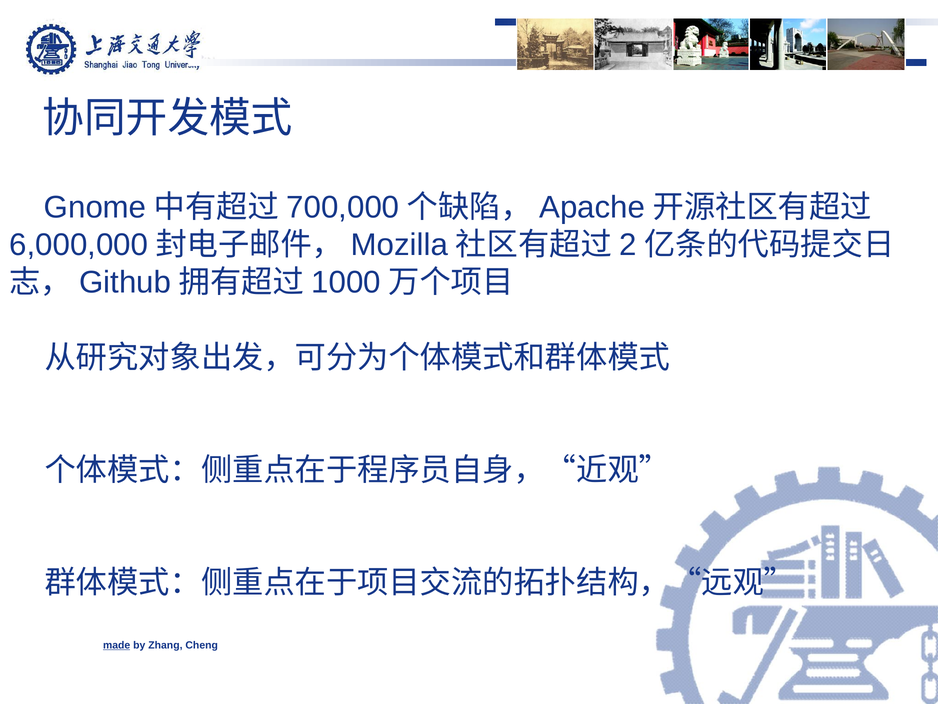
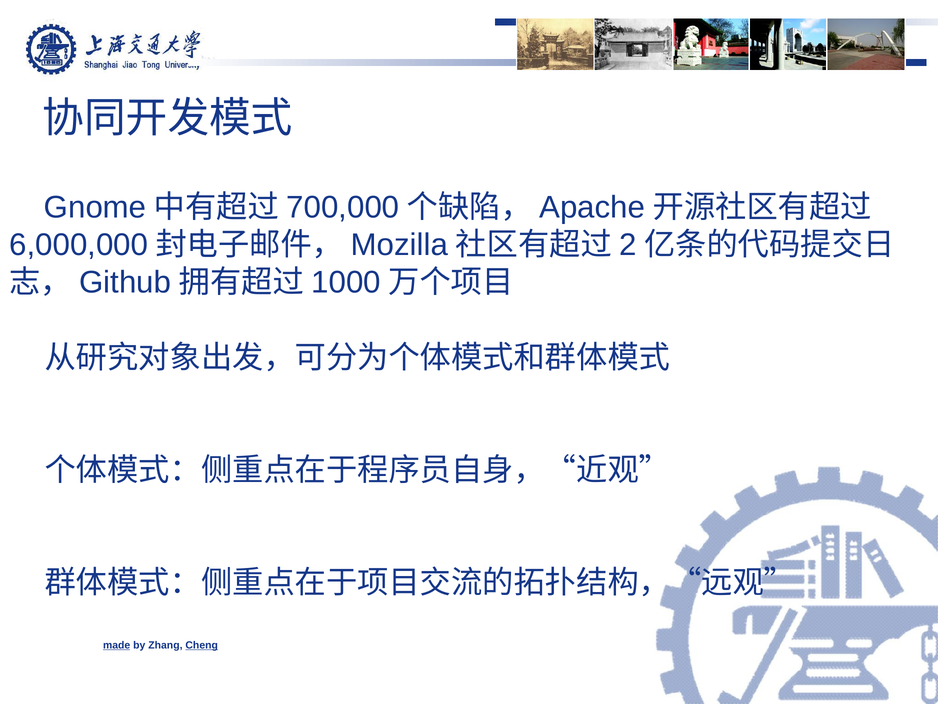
Cheng underline: none -> present
